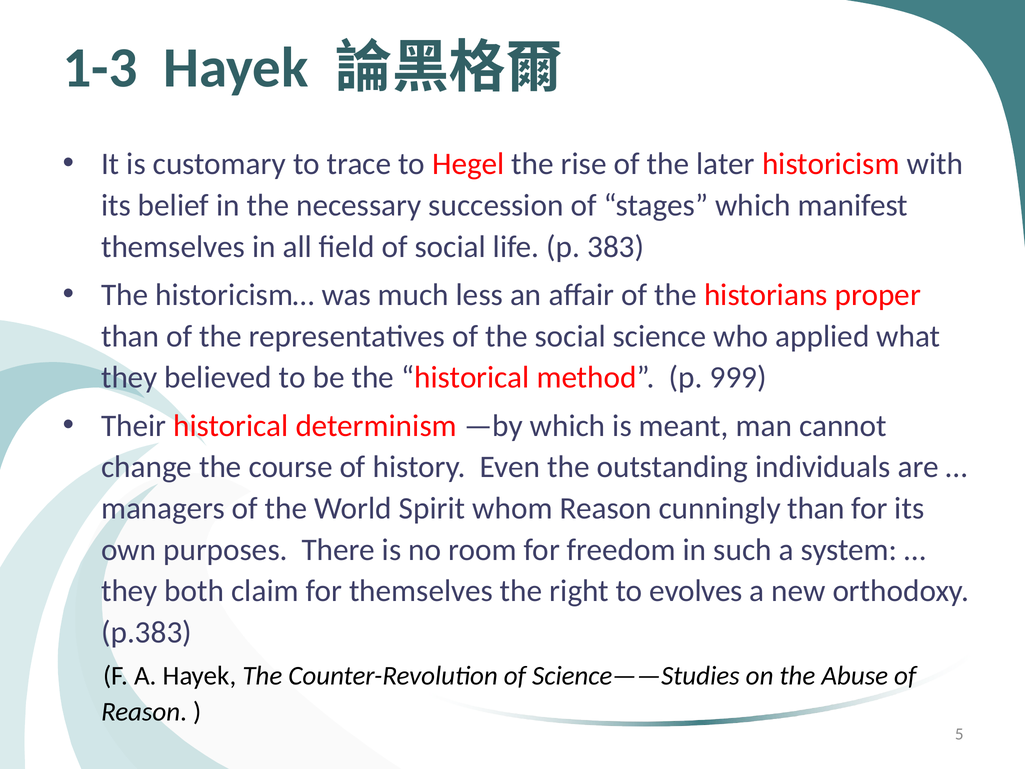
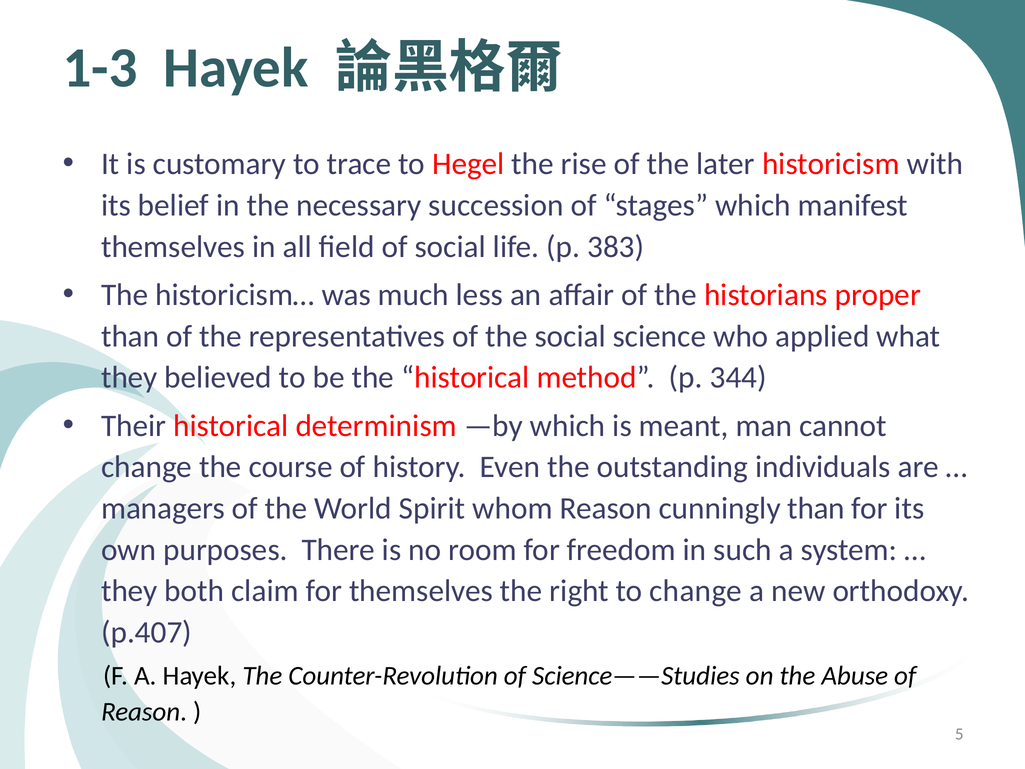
999: 999 -> 344
to evolves: evolves -> change
p.383: p.383 -> p.407
